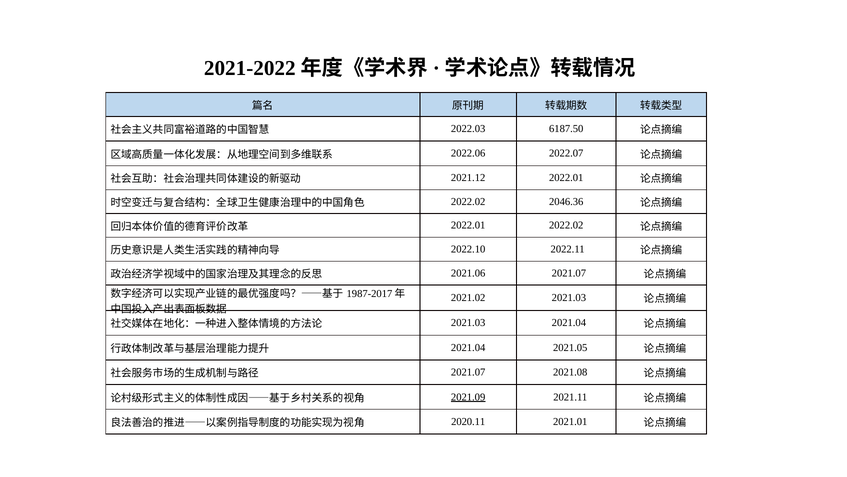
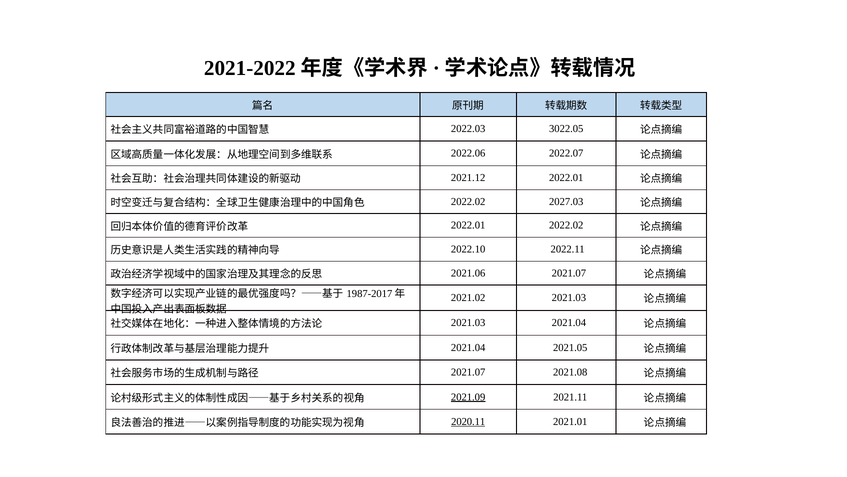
6187.50: 6187.50 -> 3022.05
2046.36: 2046.36 -> 2027.03
2020.11 underline: none -> present
